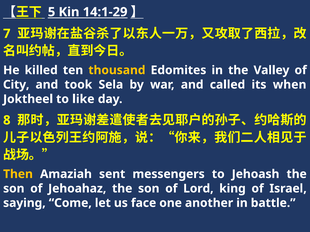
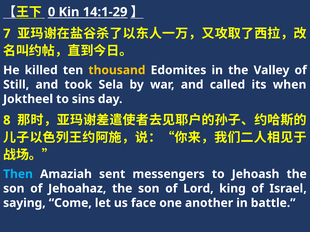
5: 5 -> 0
City: City -> Still
like: like -> sins
Then colour: yellow -> light blue
